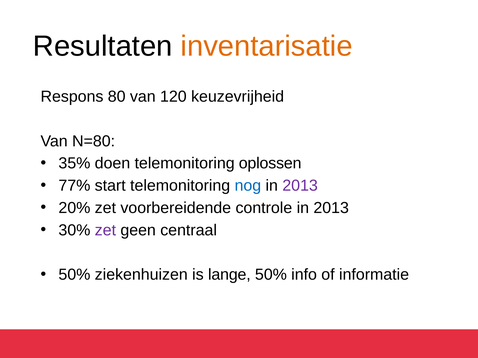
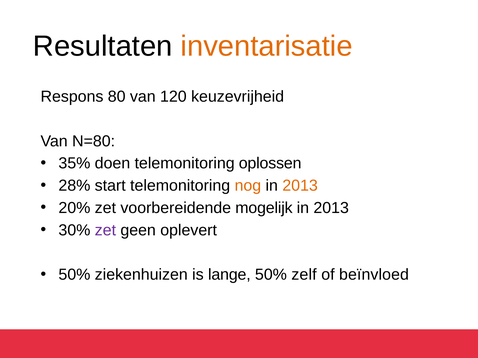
77%: 77% -> 28%
nog colour: blue -> orange
2013 at (300, 186) colour: purple -> orange
controle: controle -> mogelijk
centraal: centraal -> oplevert
info: info -> zelf
informatie: informatie -> beïnvloed
